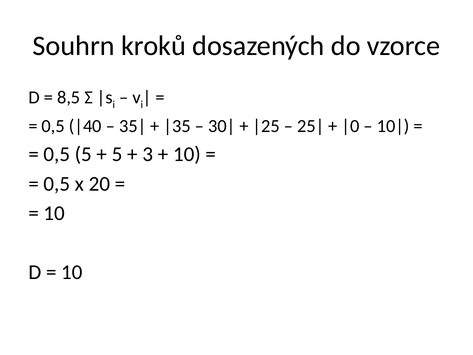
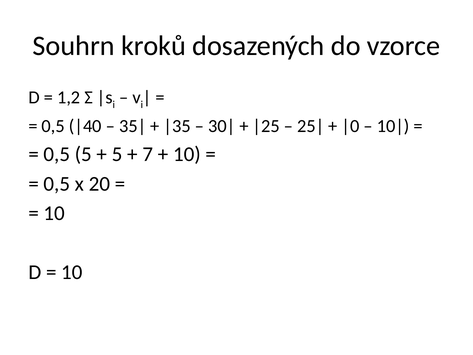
8,5: 8,5 -> 1,2
3: 3 -> 7
